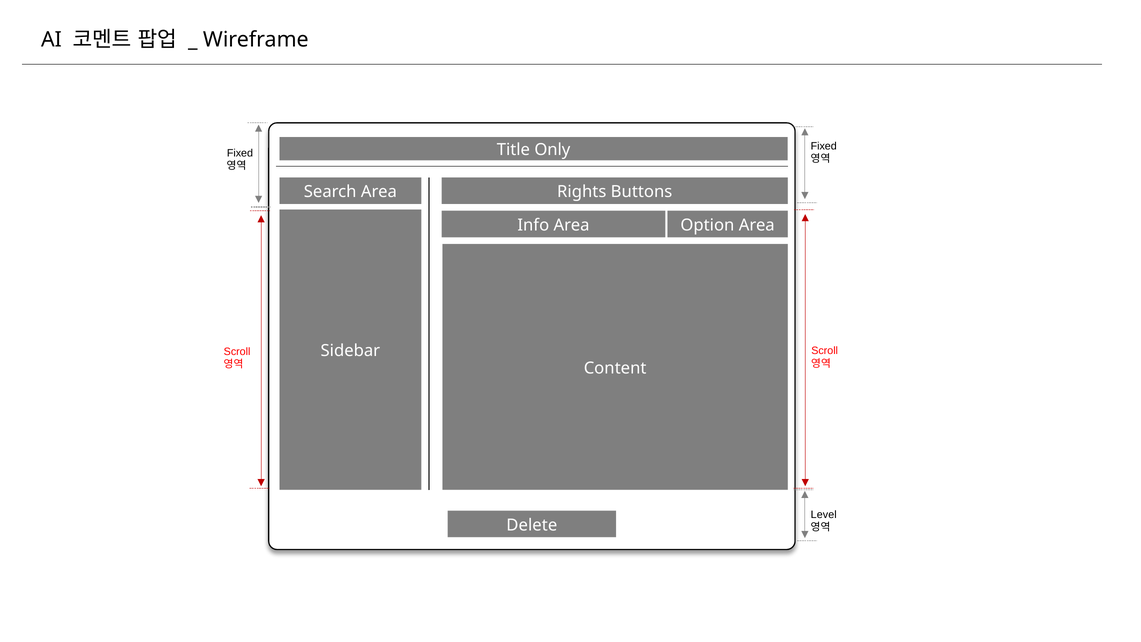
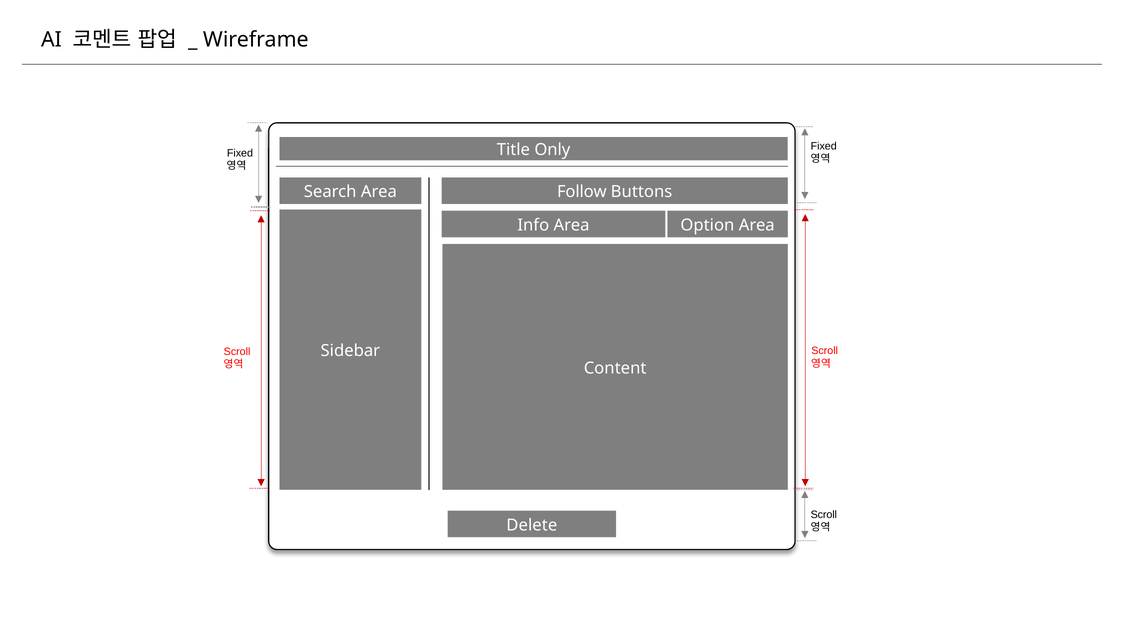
Rights: Rights -> Follow
Level at (824, 514): Level -> Scroll
